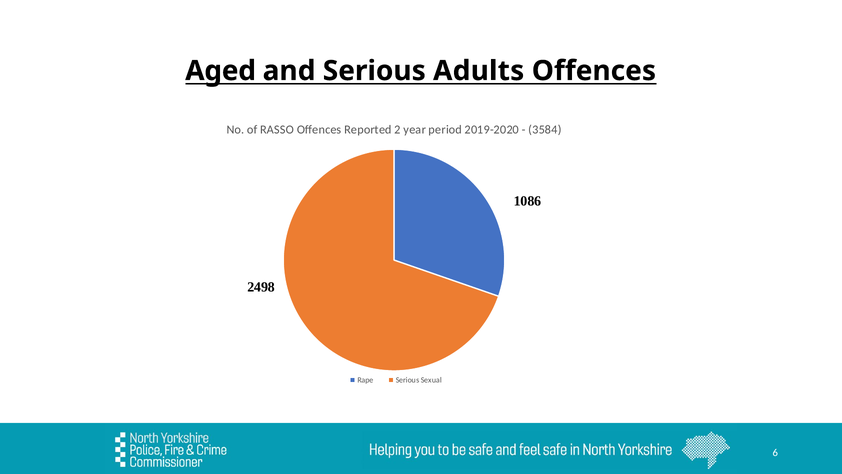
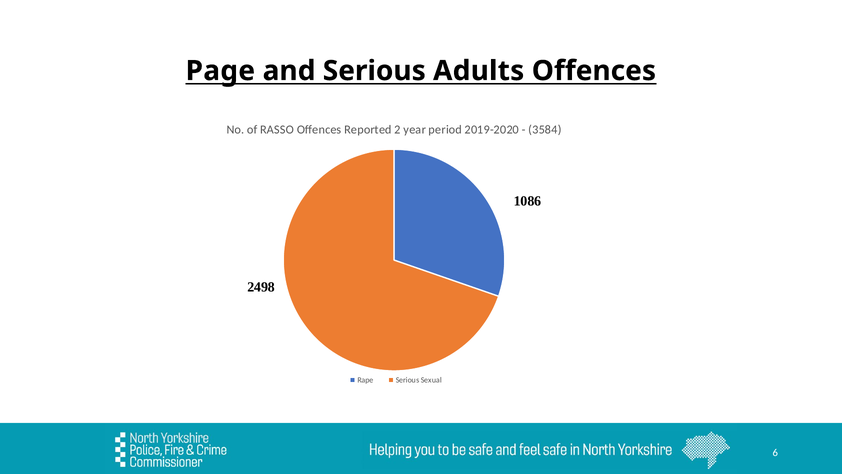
Aged: Aged -> Page
